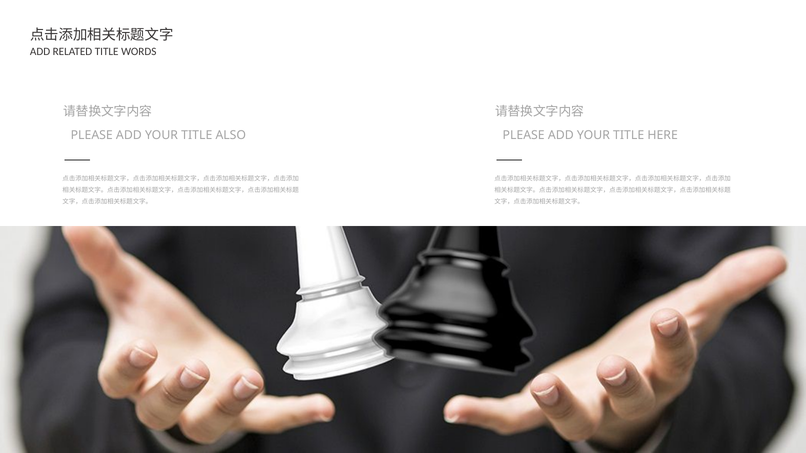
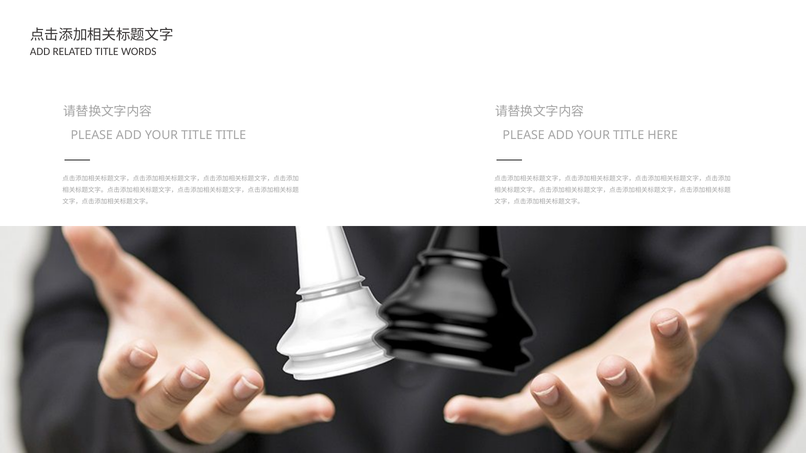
TITLE ALSO: ALSO -> TITLE
